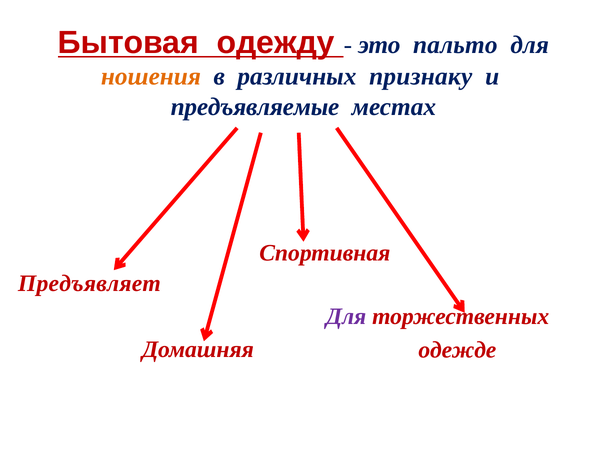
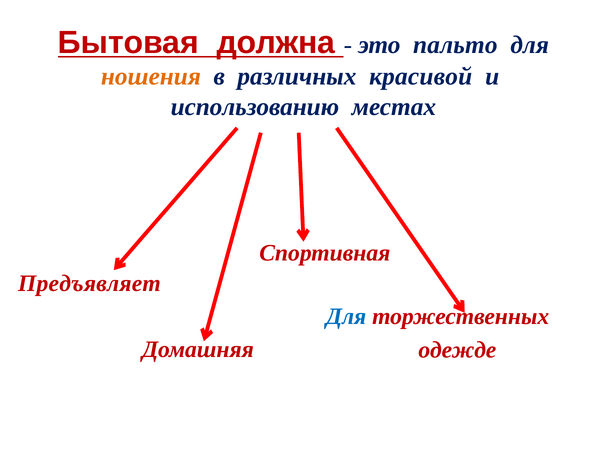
одежду: одежду -> должна
признаку: признаку -> красивой
предъявляемые: предъявляемые -> использованию
Для at (346, 317) colour: purple -> blue
